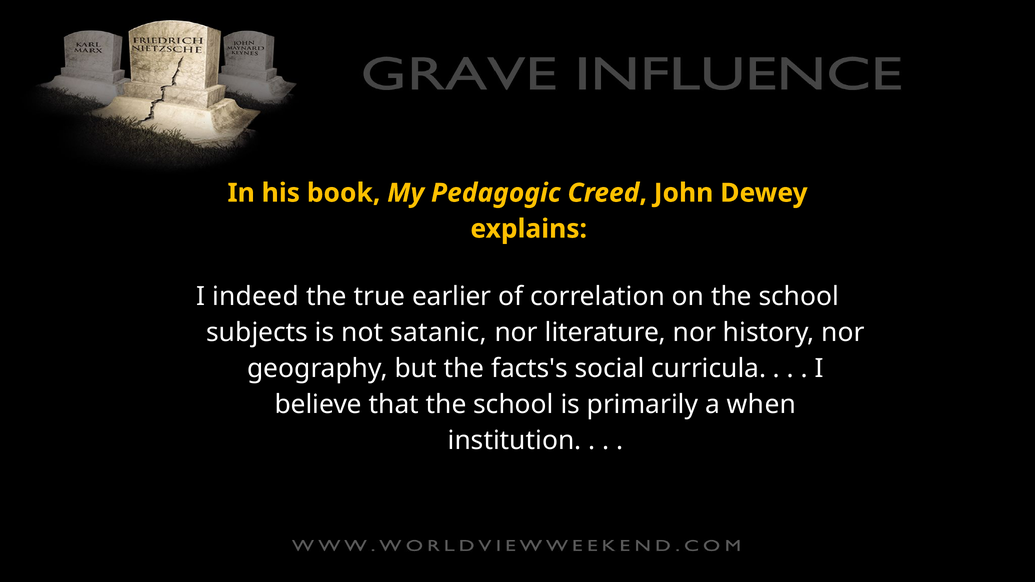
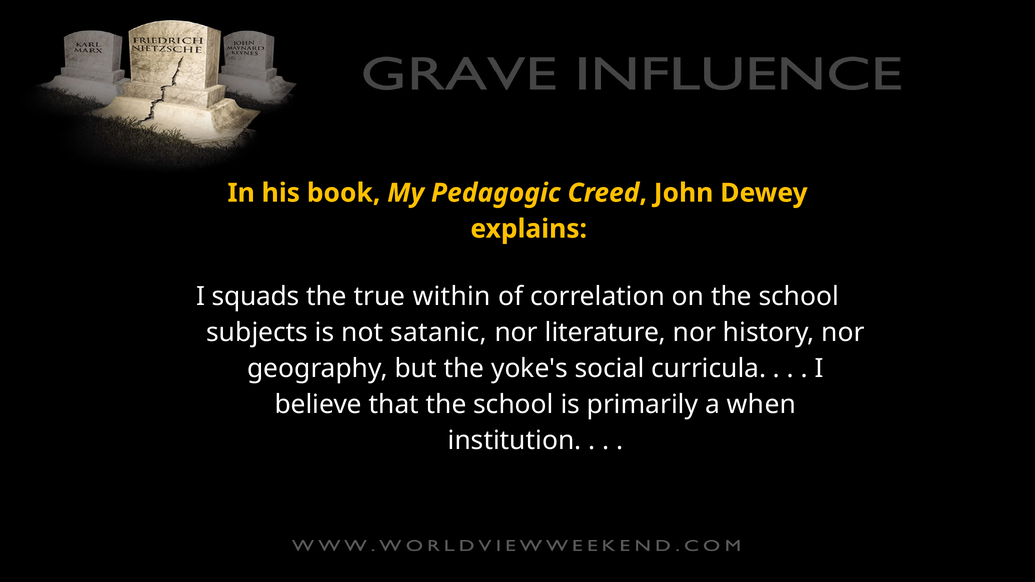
indeed: indeed -> squads
earlier: earlier -> within
facts's: facts's -> yoke's
